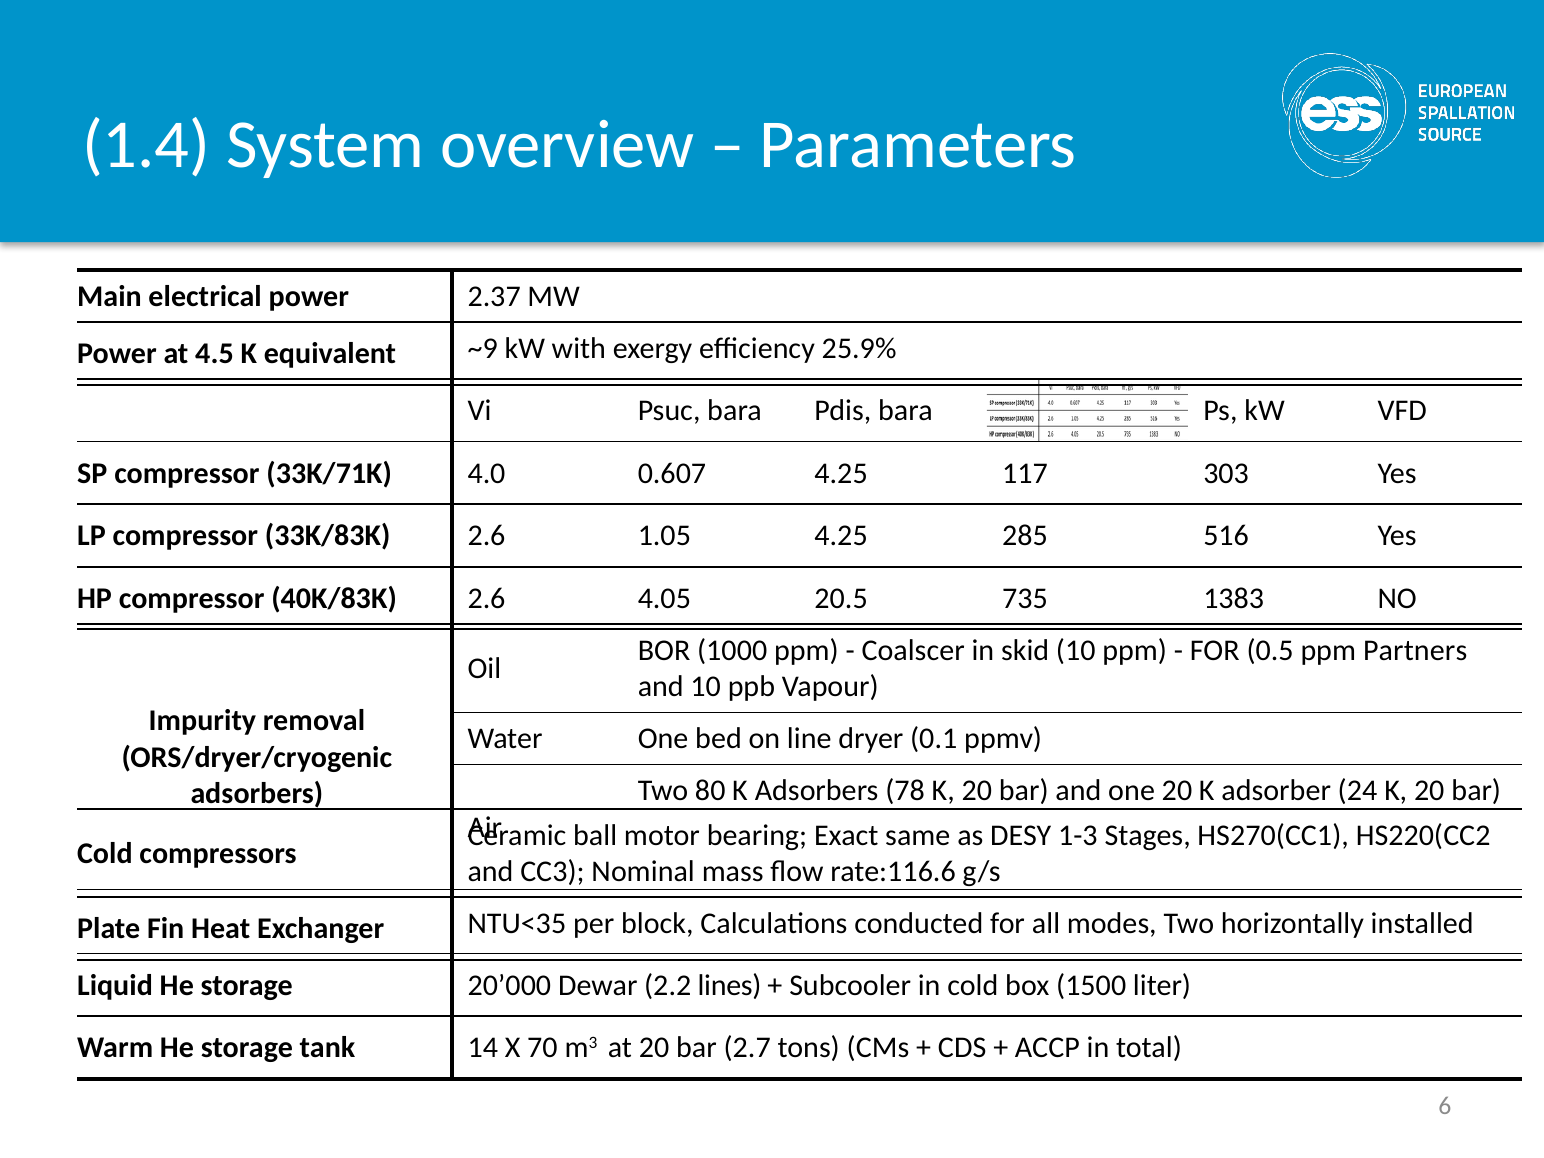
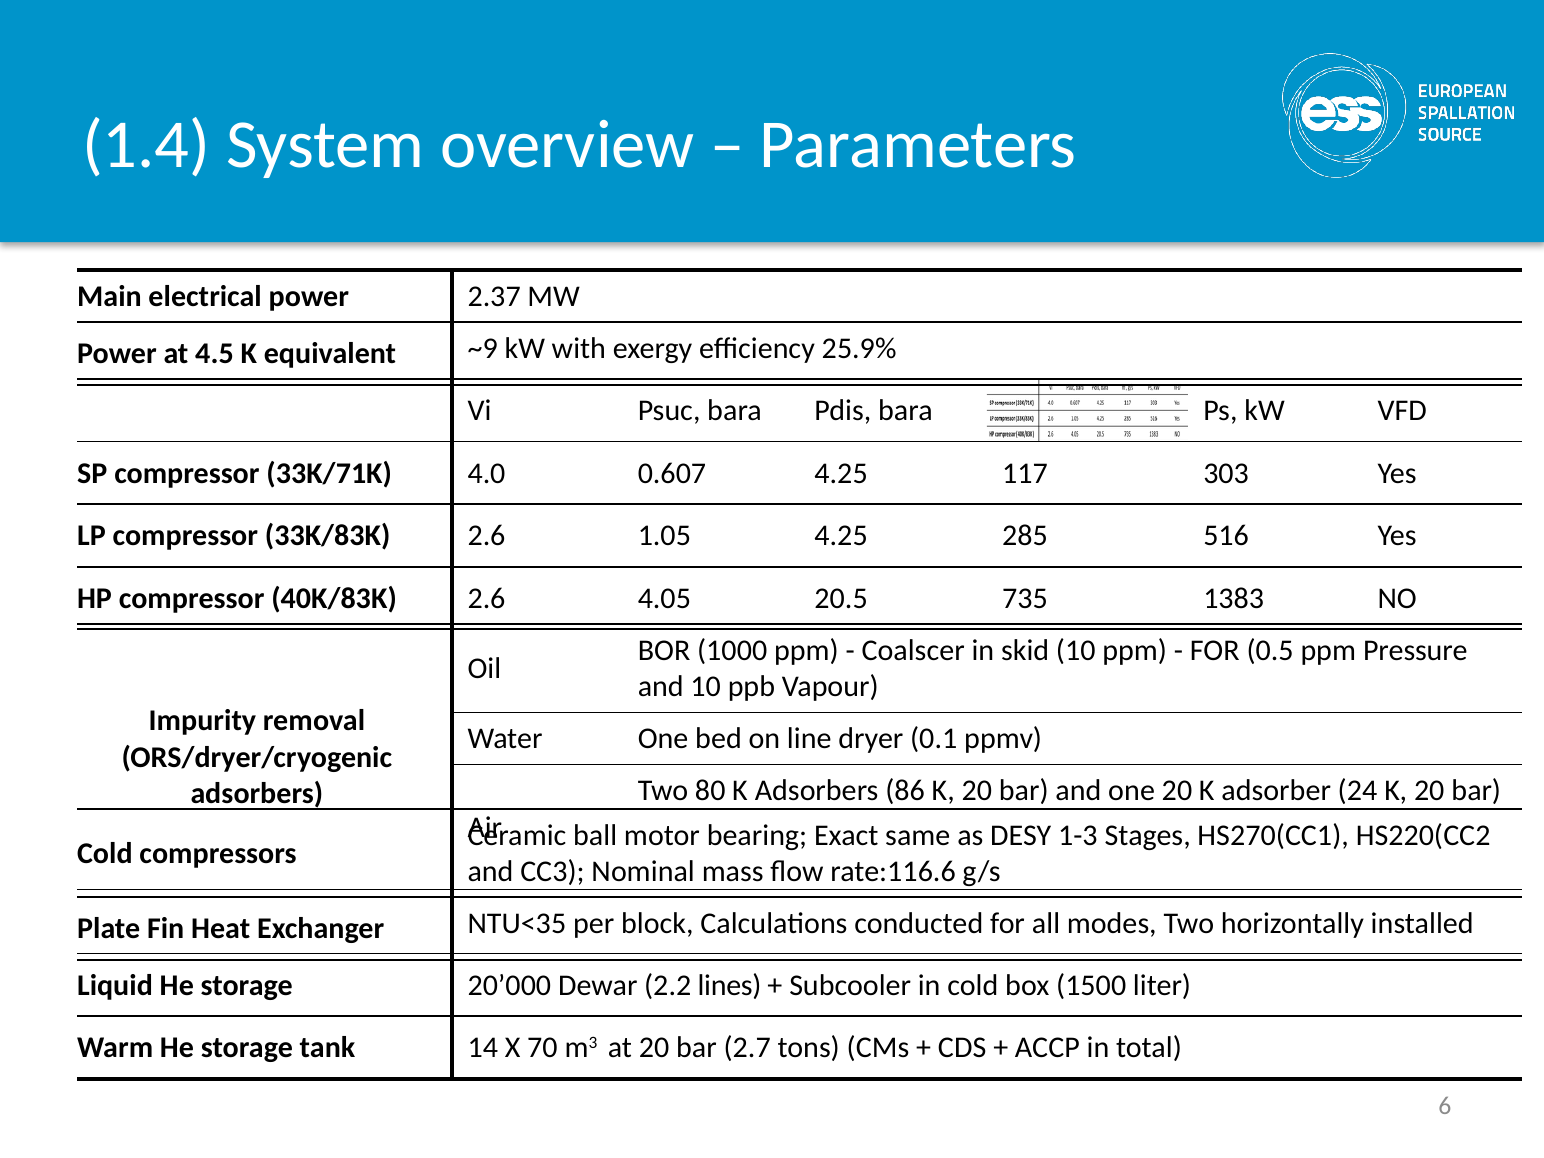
Partners: Partners -> Pressure
78: 78 -> 86
